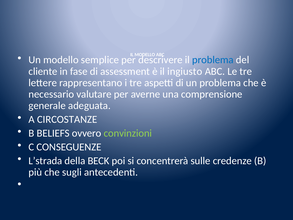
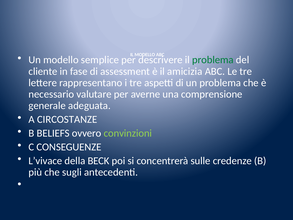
problema at (213, 60) colour: blue -> green
ingiusto: ingiusto -> amicizia
L’strada: L’strada -> L’vivace
